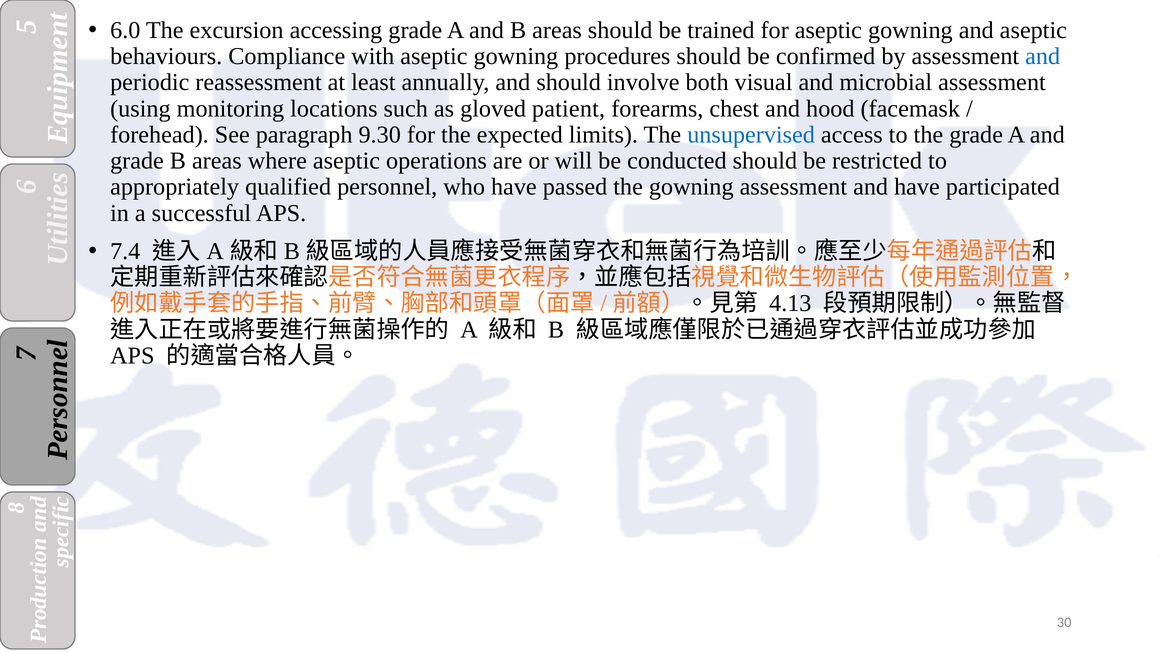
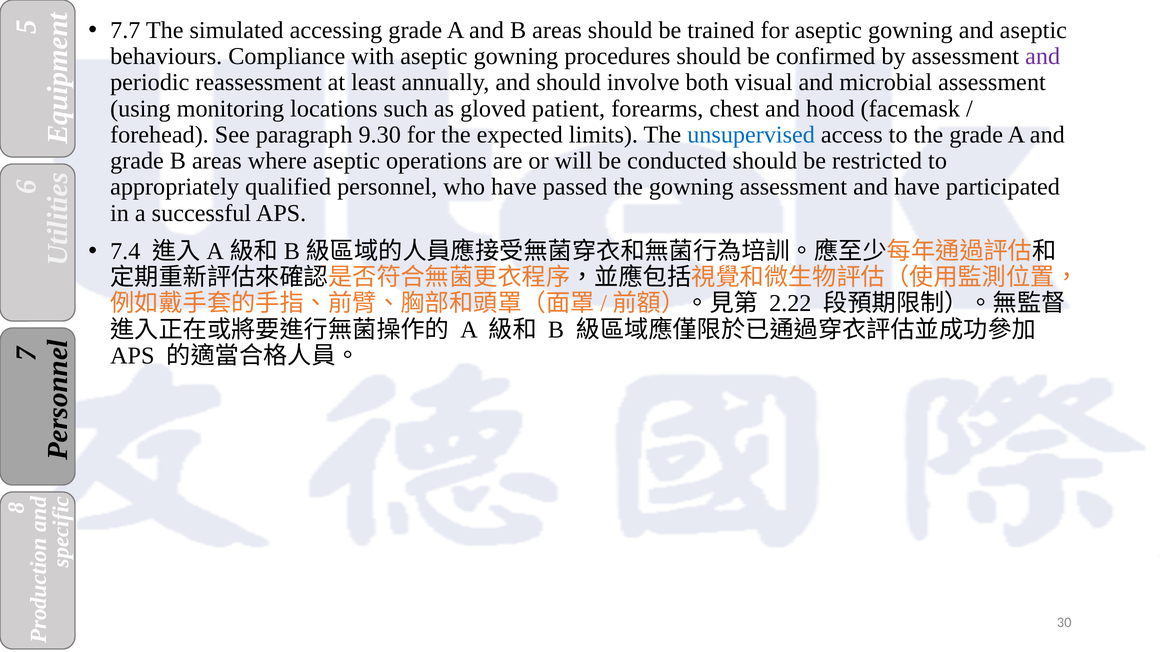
6.0: 6.0 -> 7.7
excursion: excursion -> simulated
and at (1043, 56) colour: blue -> purple
4.13: 4.13 -> 2.22
